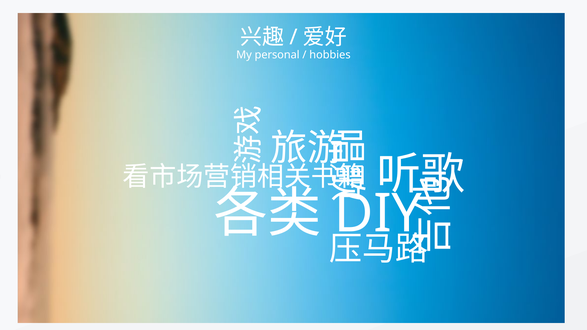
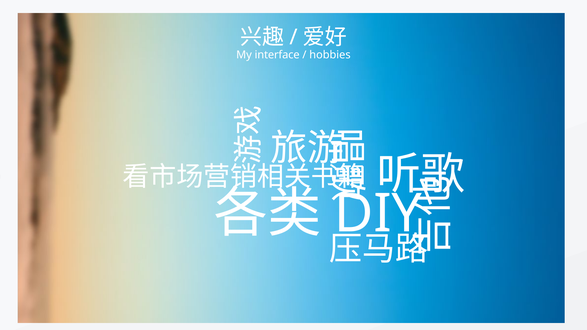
personal: personal -> interface
